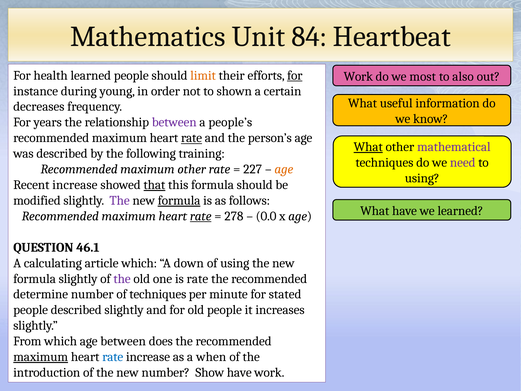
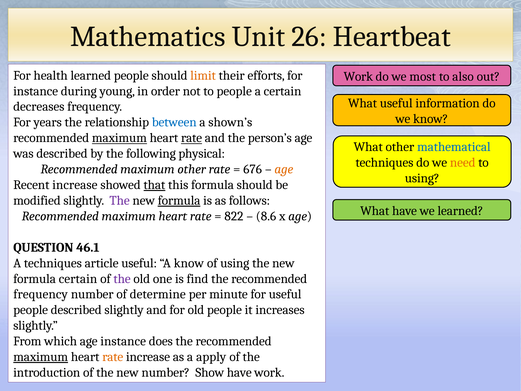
84: 84 -> 26
for at (295, 75) underline: present -> none
to shown: shown -> people
between at (174, 122) colour: purple -> blue
people’s: people’s -> shown’s
maximum at (119, 138) underline: none -> present
What at (368, 147) underline: present -> none
mathematical colour: purple -> blue
training: training -> physical
need colour: purple -> orange
227: 227 -> 676
rate at (201, 216) underline: present -> none
278: 278 -> 822
0.0: 0.0 -> 8.6
A calculating: calculating -> techniques
article which: which -> useful
A down: down -> know
formula slightly: slightly -> certain
is rate: rate -> find
determine at (41, 294): determine -> frequency
of techniques: techniques -> determine
for stated: stated -> useful
age between: between -> instance
rate at (113, 357) colour: blue -> orange
when: when -> apply
